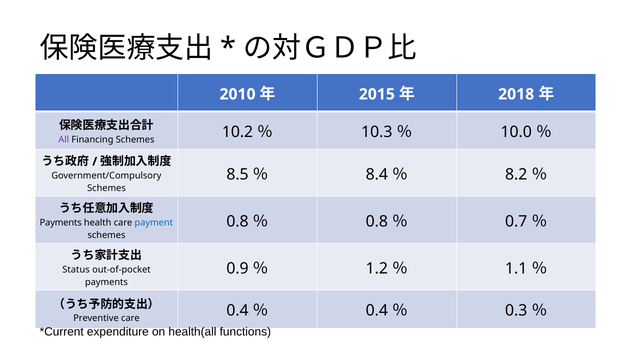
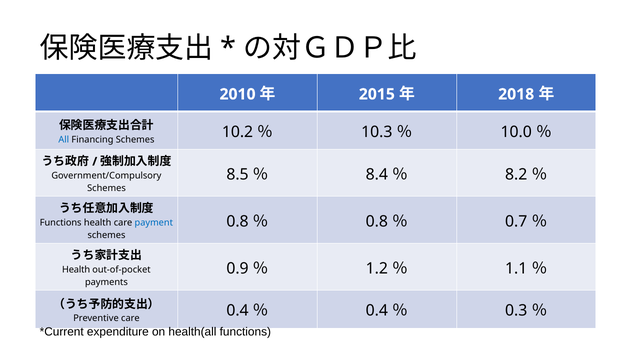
All colour: purple -> blue
Payments at (61, 223): Payments -> Functions
Status at (76, 270): Status -> Health
